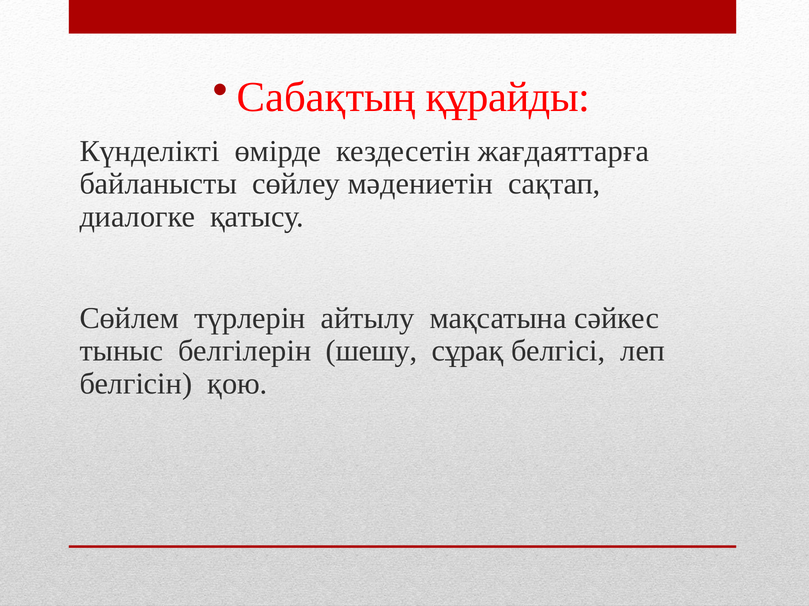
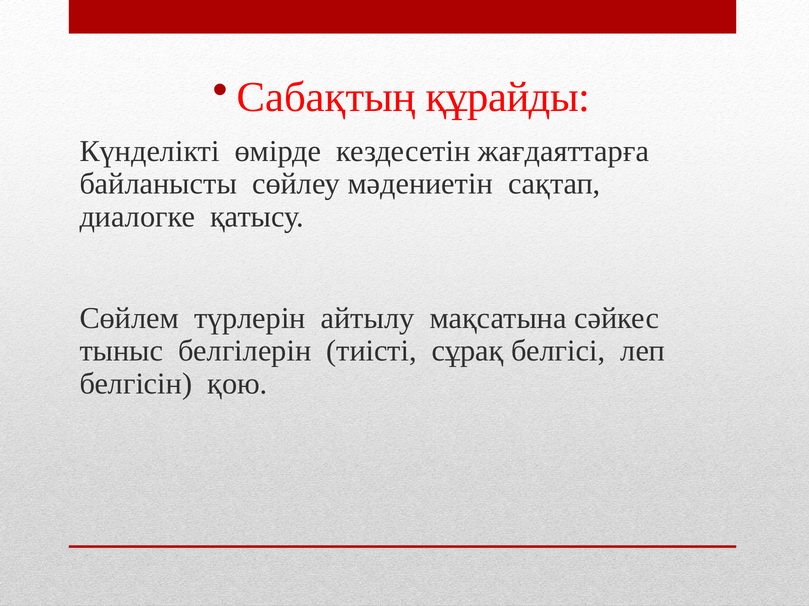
шешу: шешу -> тиісті
